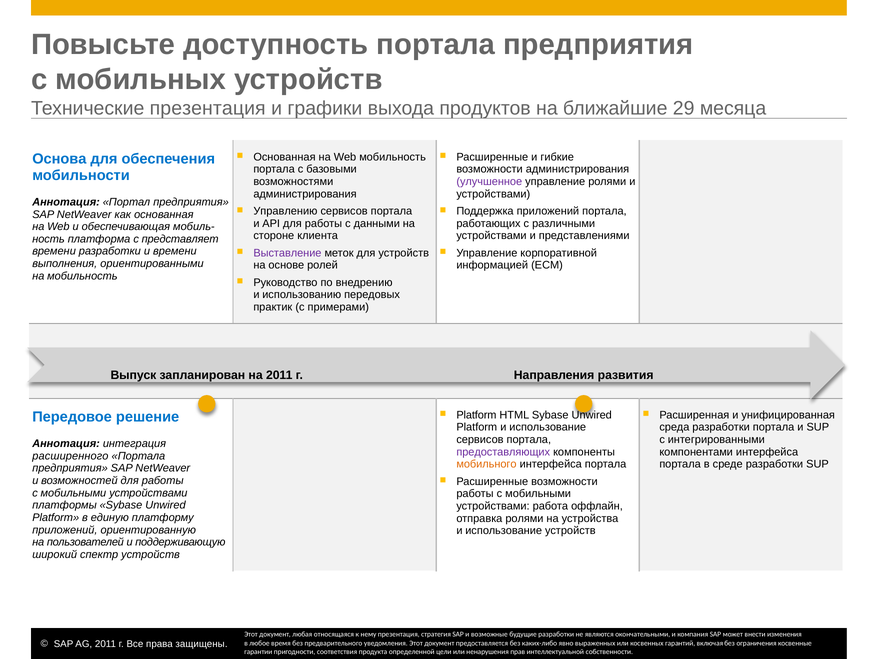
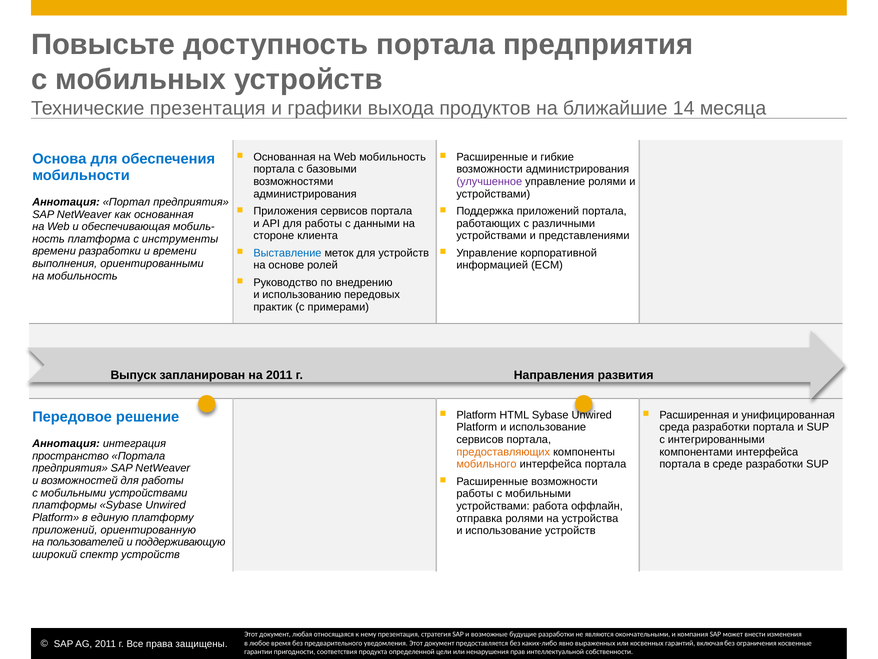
29: 29 -> 14
Управлению: Управлению -> Приложения
представляет: представляет -> инструменты
Выставление colour: purple -> blue
предоставляющих colour: purple -> orange
расширенного: расширенного -> пространство
